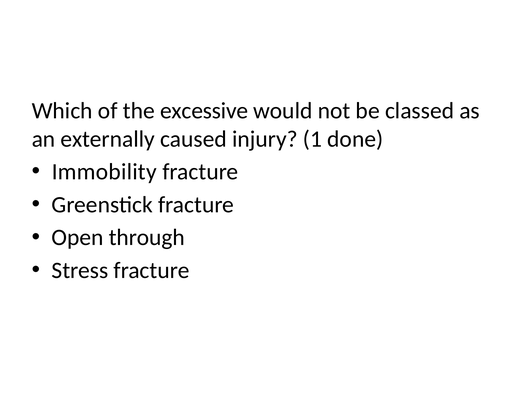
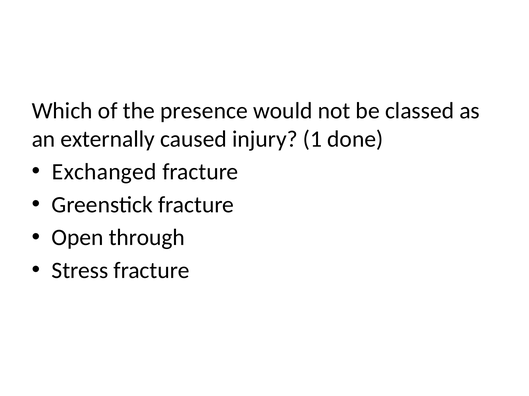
excessive: excessive -> presence
Immobility: Immobility -> Exchanged
